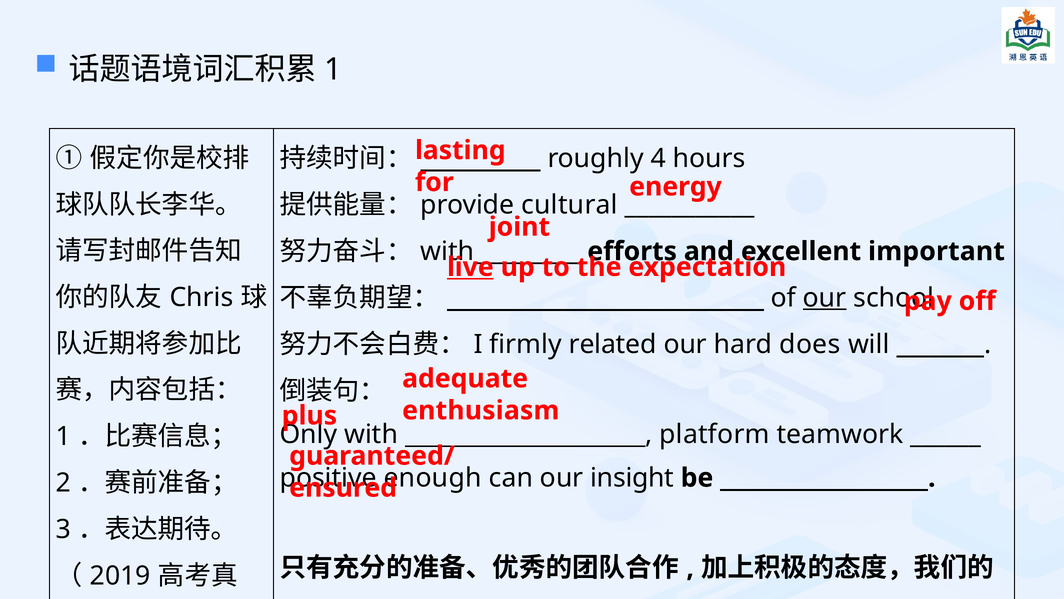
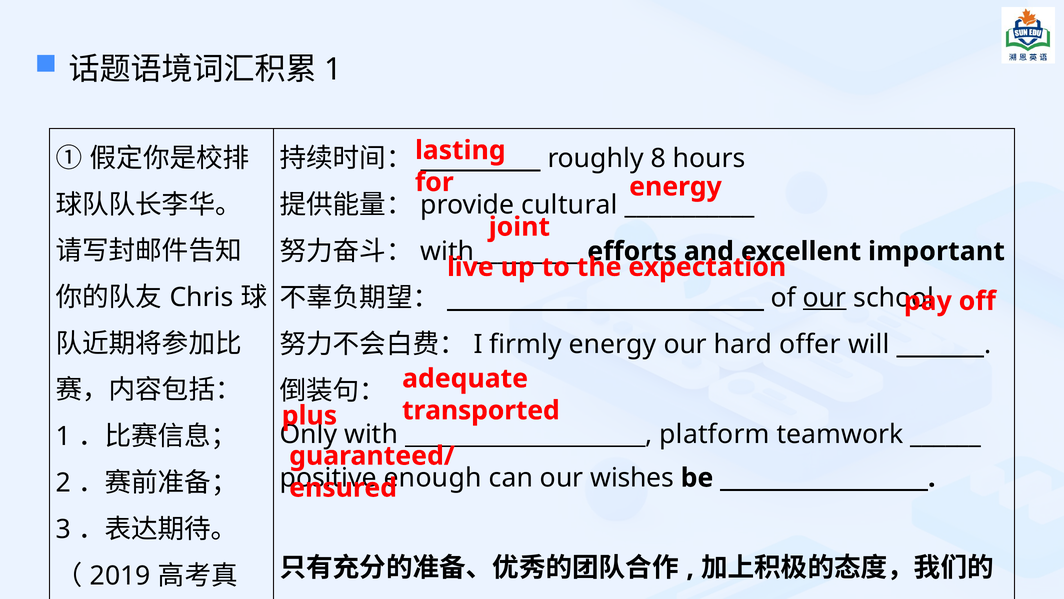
4: 4 -> 8
live underline: present -> none
firmly related: related -> energy
does: does -> offer
enthusiasm: enthusiasm -> transported
insight: insight -> wishes
